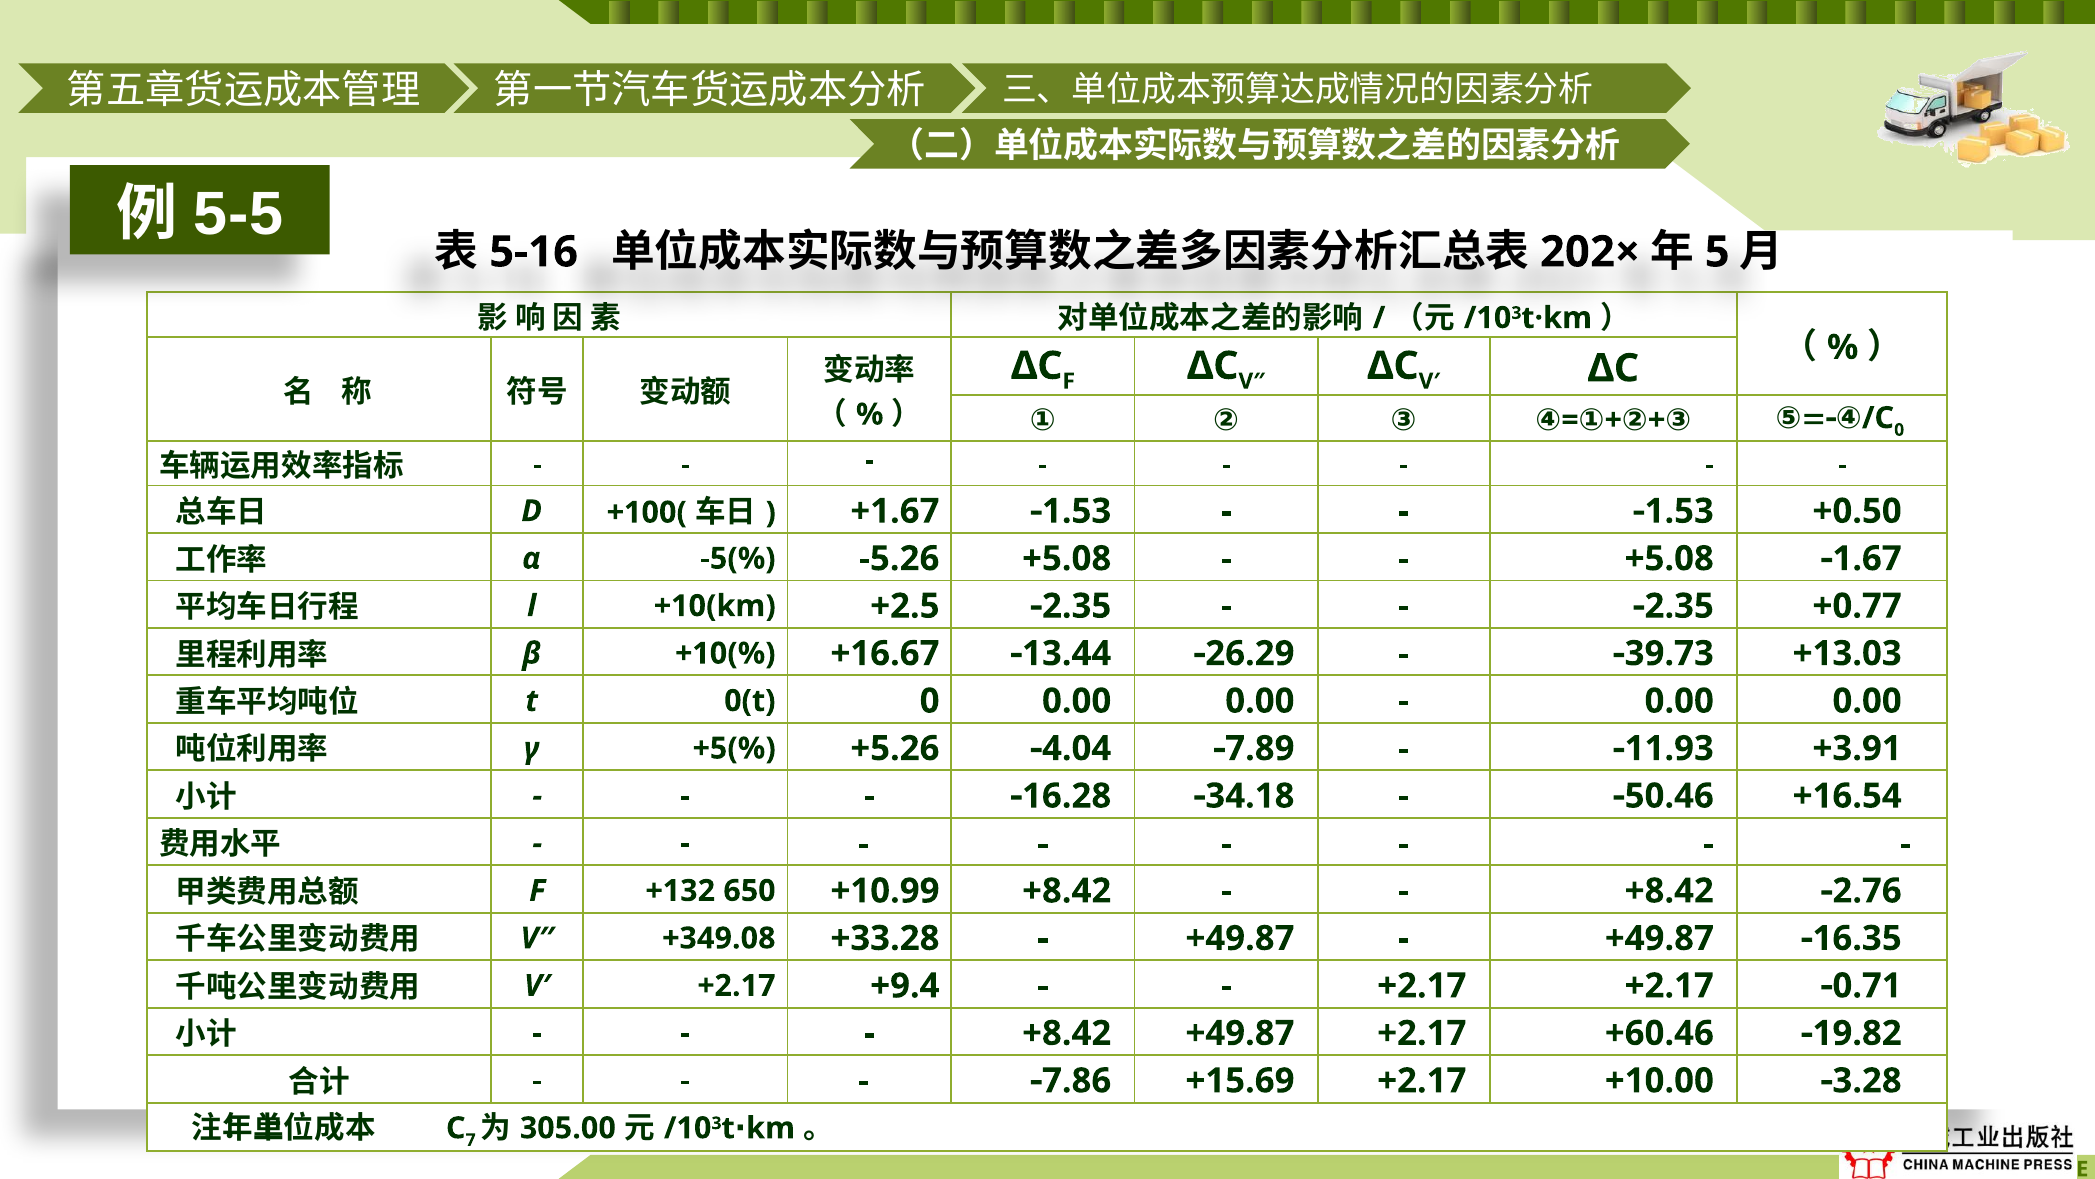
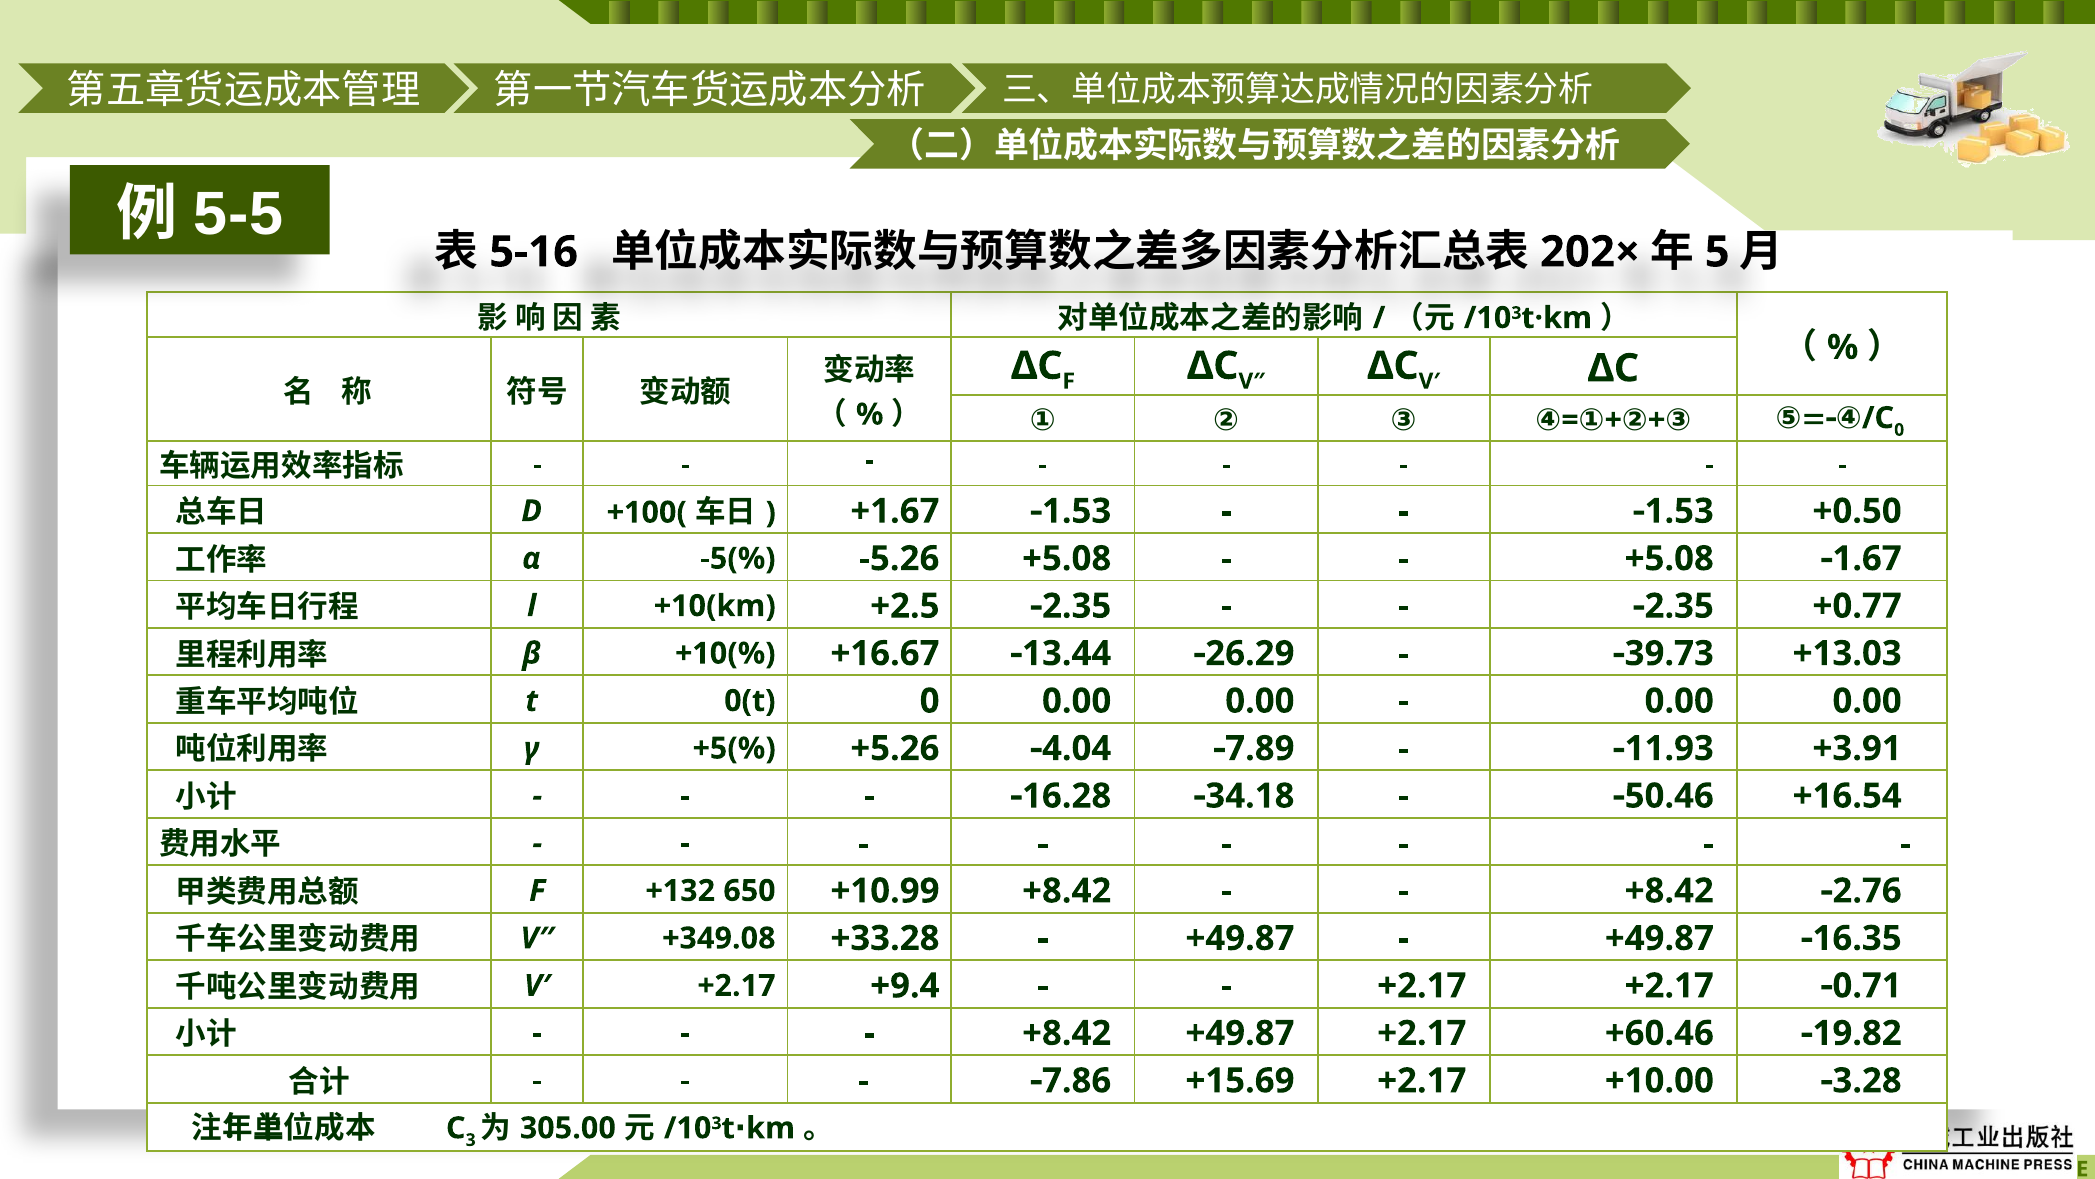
7: 7 -> 3
